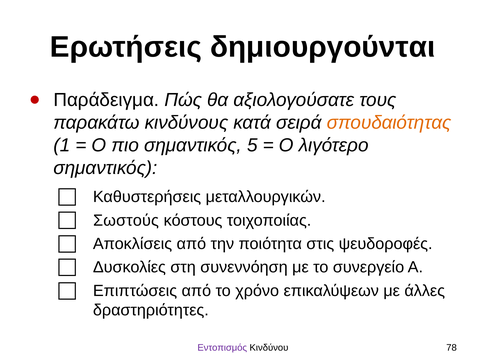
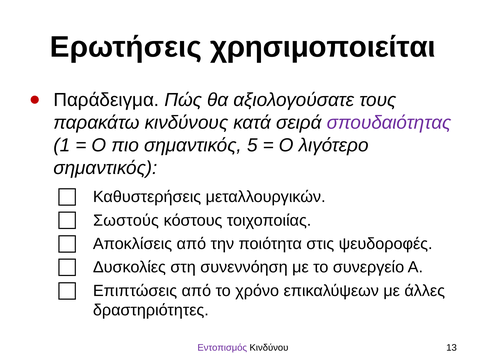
δημιουργούνται: δημιουργούνται -> χρησιμοποιείται
σπουδαιότητας colour: orange -> purple
78: 78 -> 13
